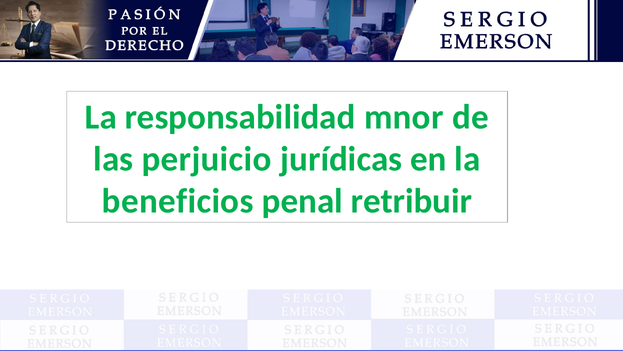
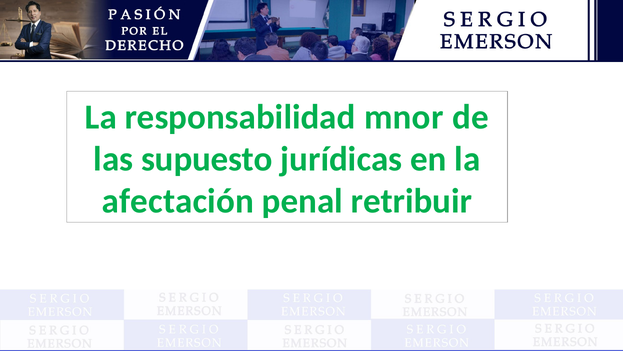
perjuicio: perjuicio -> supuesto
beneficios: beneficios -> afectación
